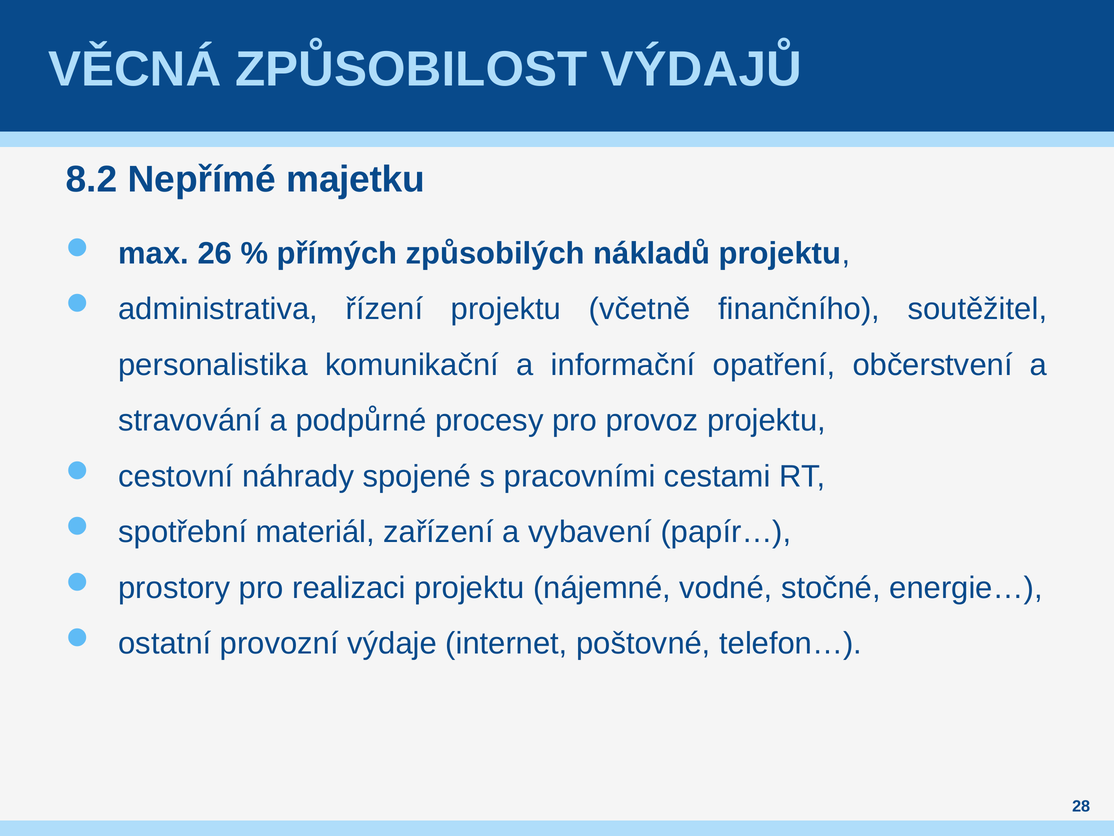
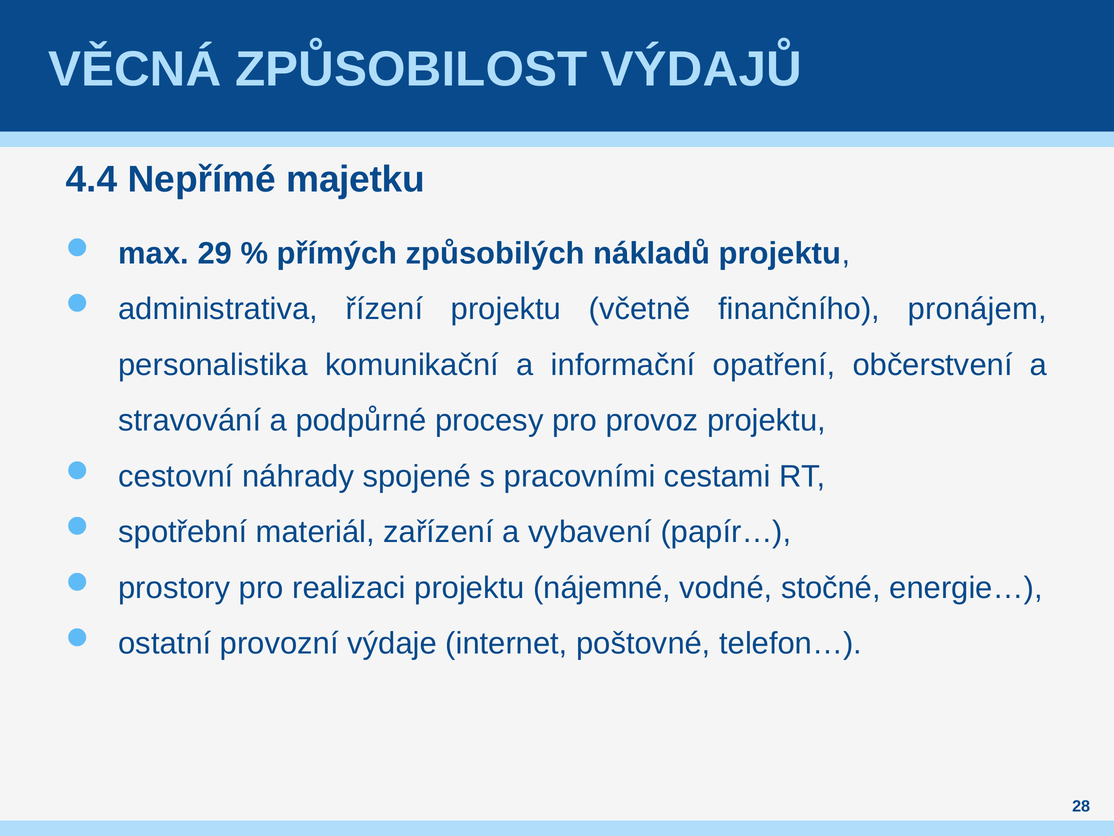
8.2: 8.2 -> 4.4
26: 26 -> 29
soutěžitel: soutěžitel -> pronájem
